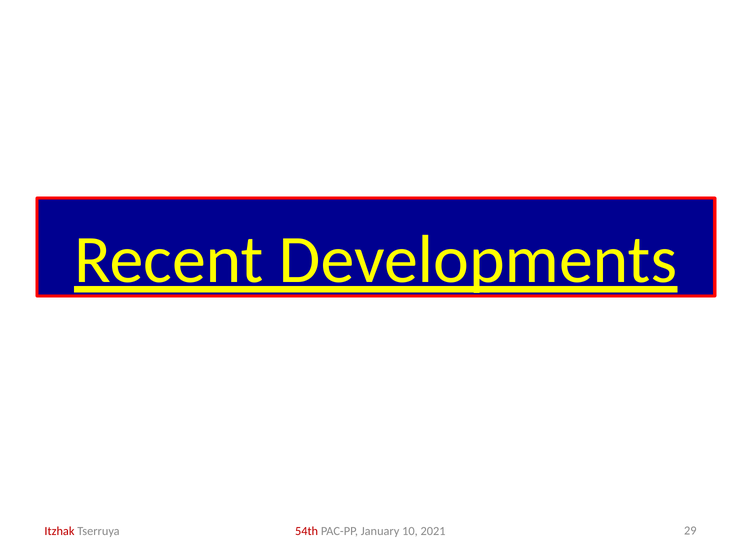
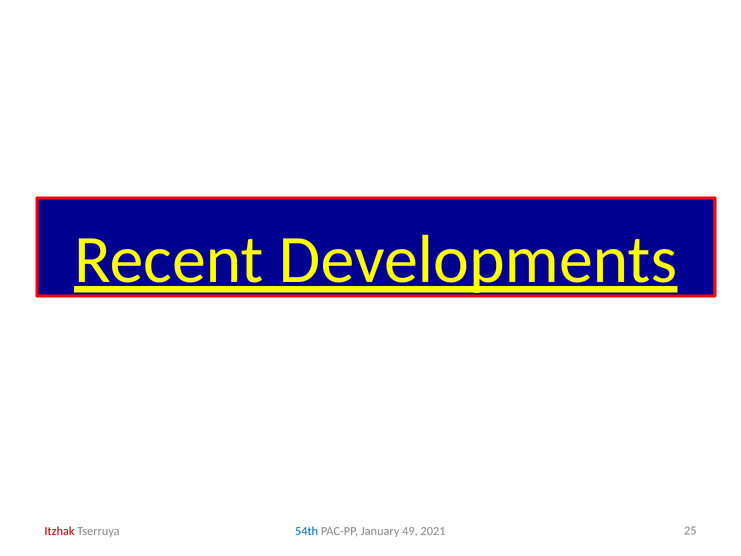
54th colour: red -> blue
10: 10 -> 49
29: 29 -> 25
